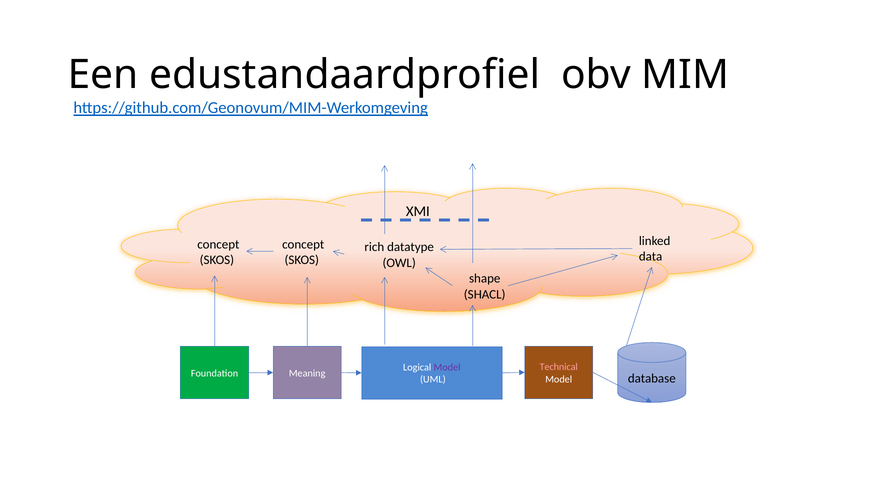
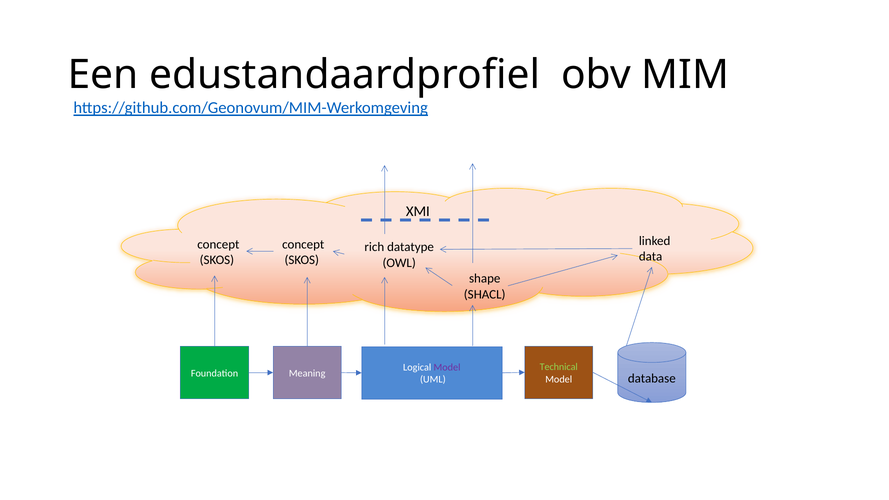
Technical colour: pink -> light green
